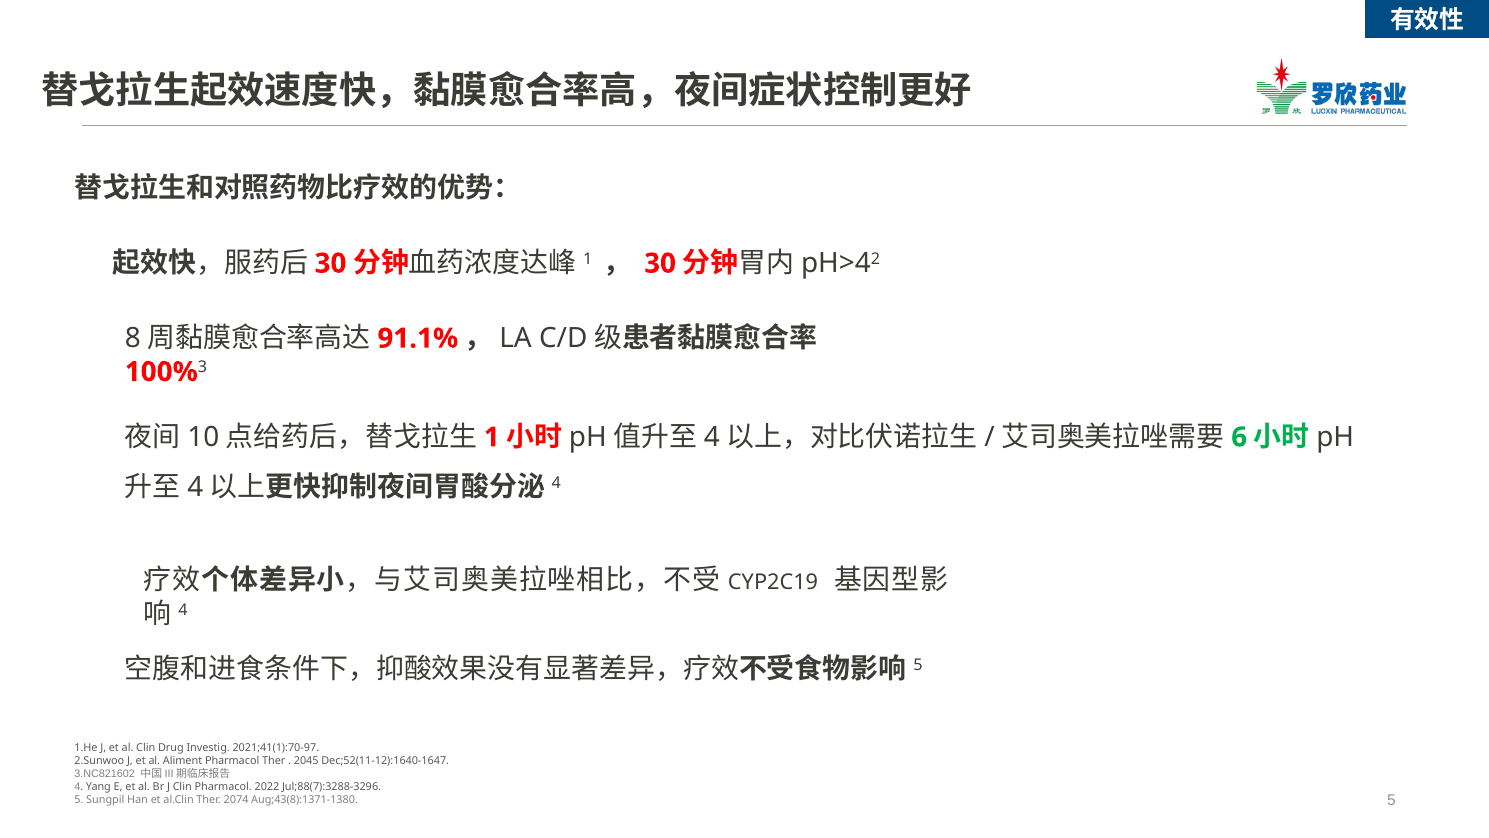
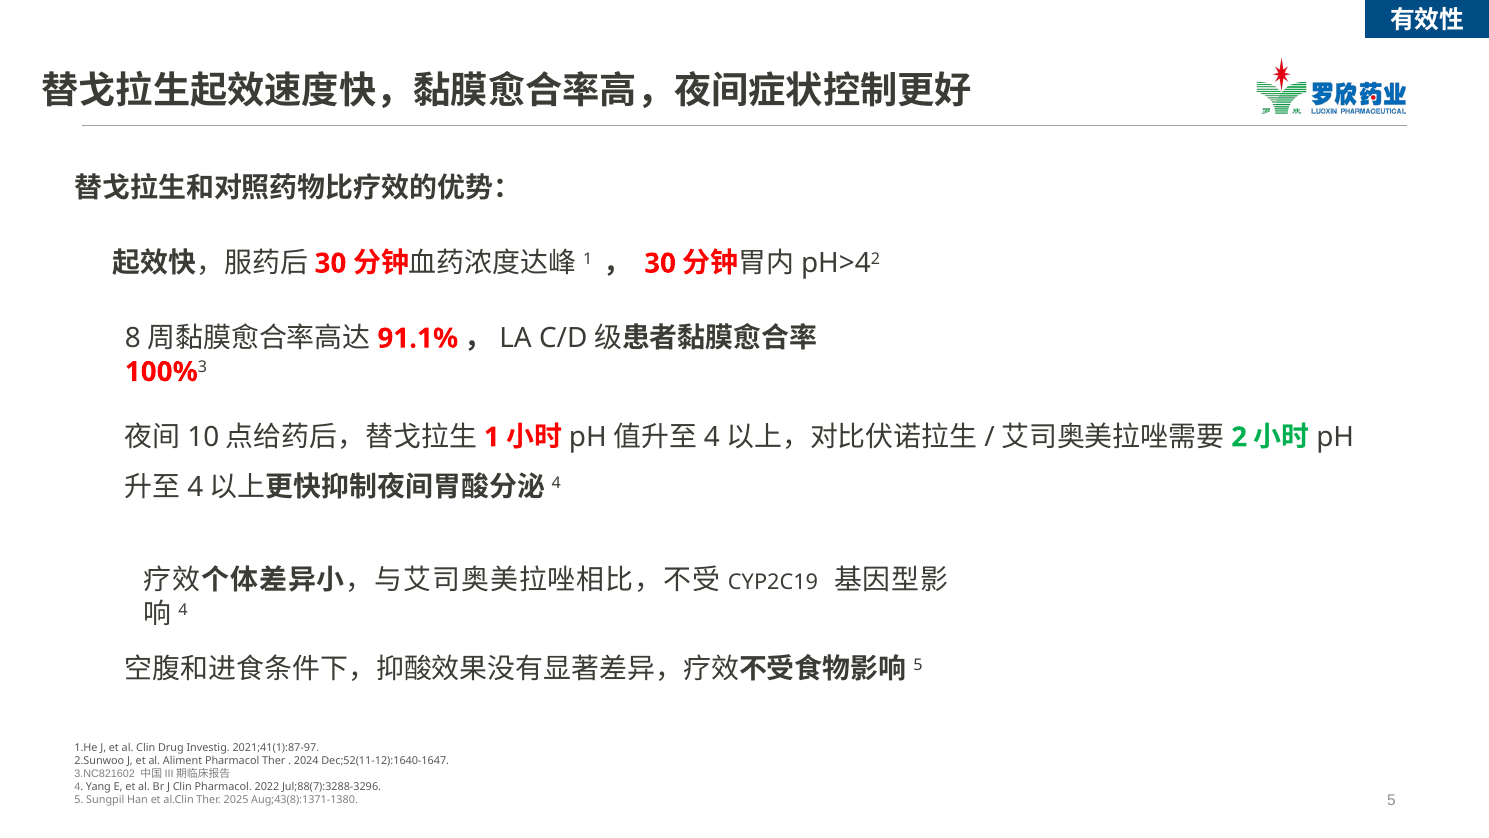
6: 6 -> 2
2021;41(1):70-97: 2021;41(1):70-97 -> 2021;41(1):87-97
2045: 2045 -> 2024
2074: 2074 -> 2025
